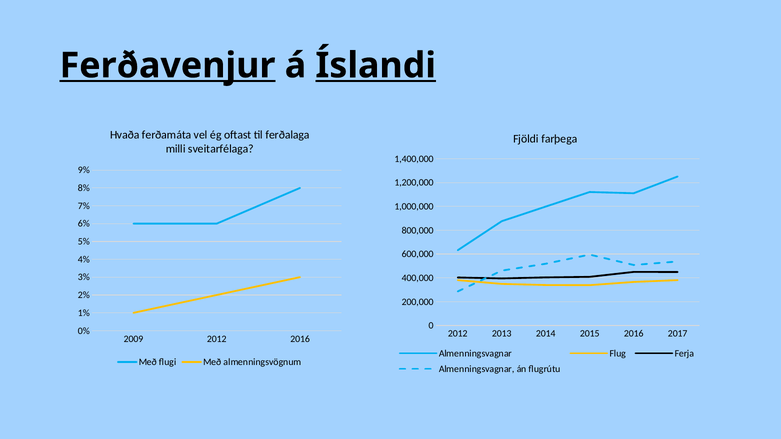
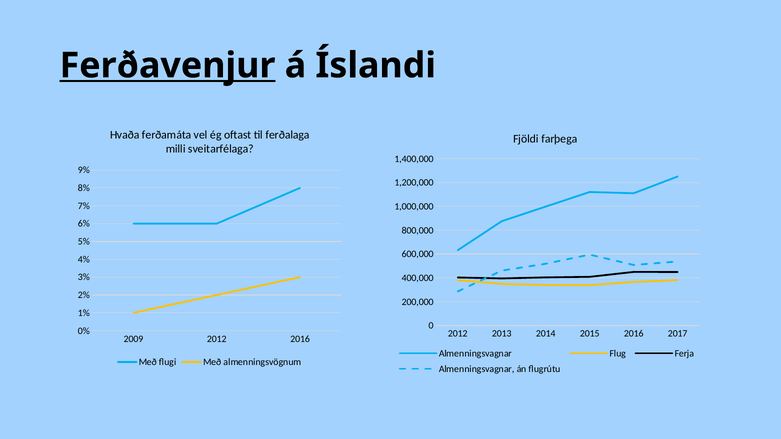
Íslandi underline: present -> none
